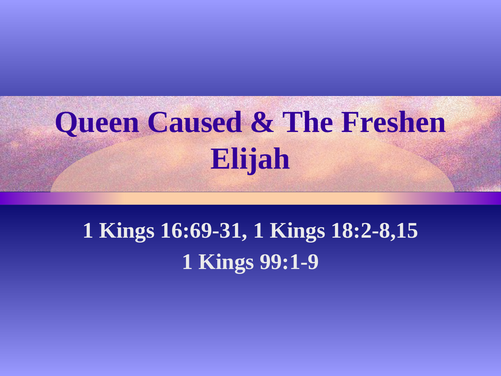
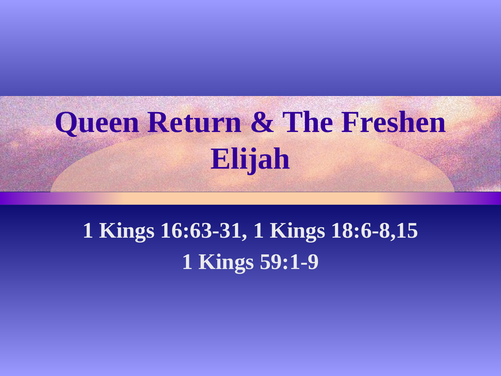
Caused: Caused -> Return
16:69-31: 16:69-31 -> 16:63-31
18:2-8,15: 18:2-8,15 -> 18:6-8,15
99:1-9: 99:1-9 -> 59:1-9
